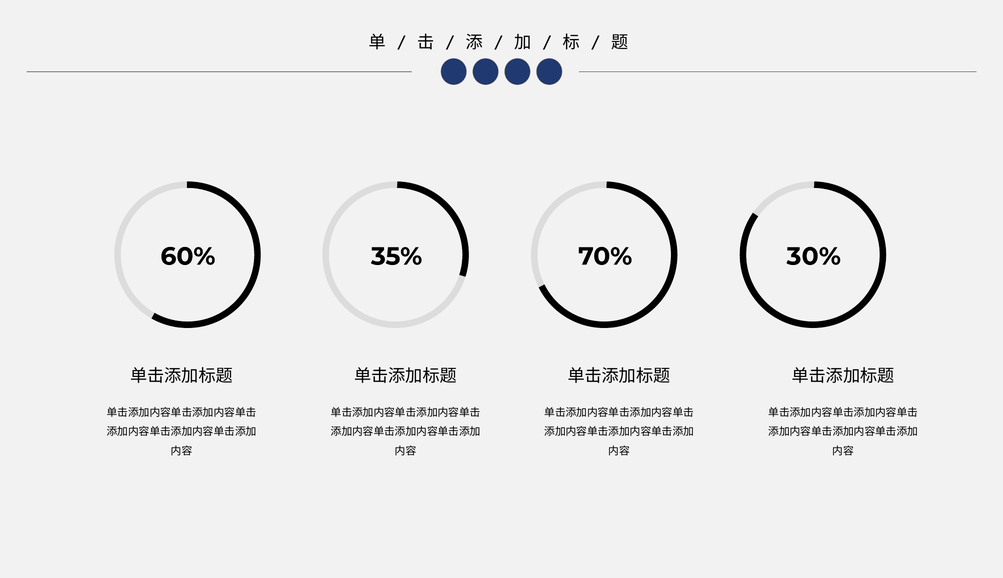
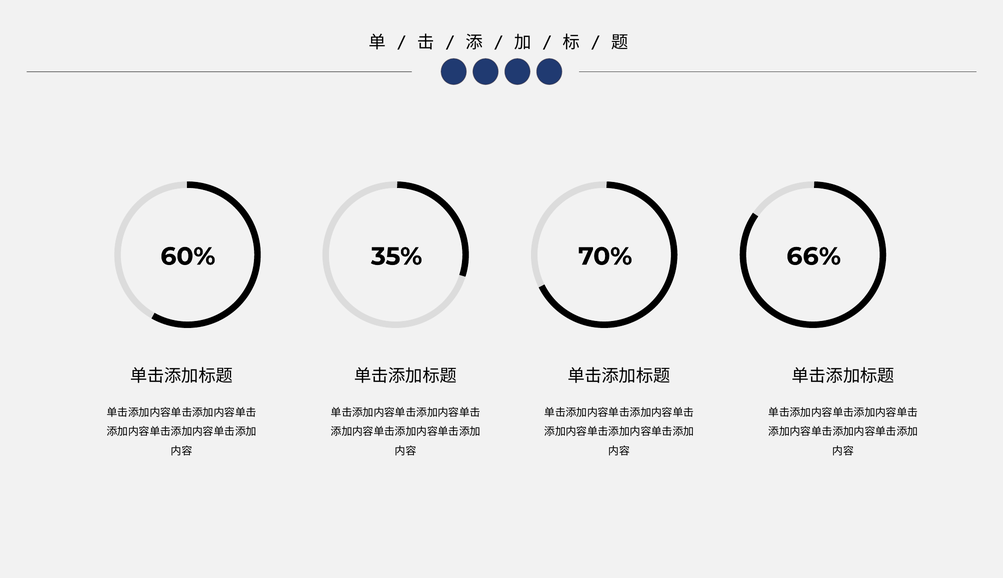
30%: 30% -> 66%
